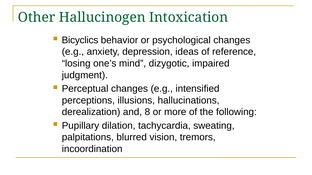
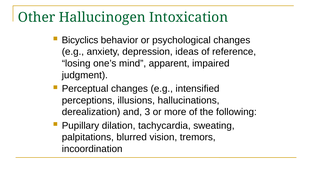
dizygotic: dizygotic -> apparent
8: 8 -> 3
